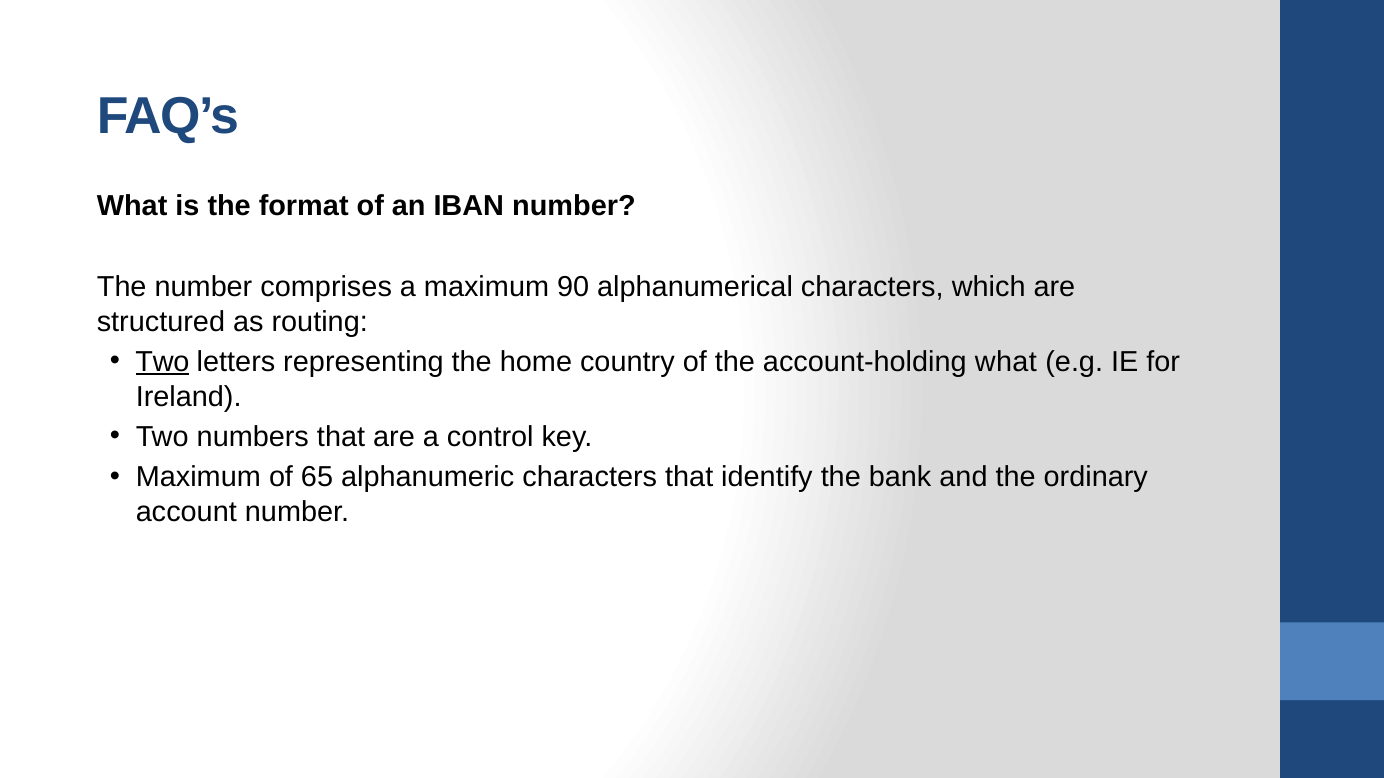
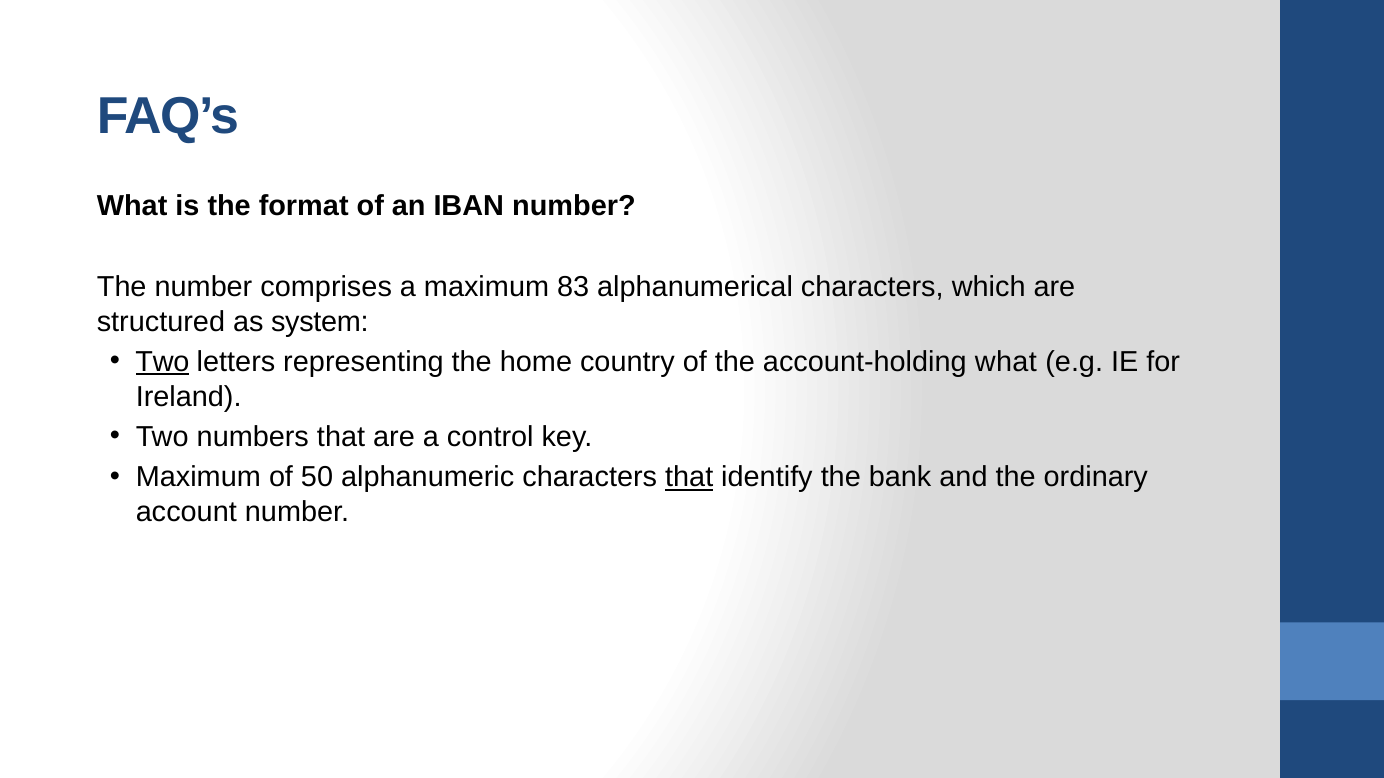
90: 90 -> 83
routing: routing -> system
65: 65 -> 50
that at (689, 478) underline: none -> present
